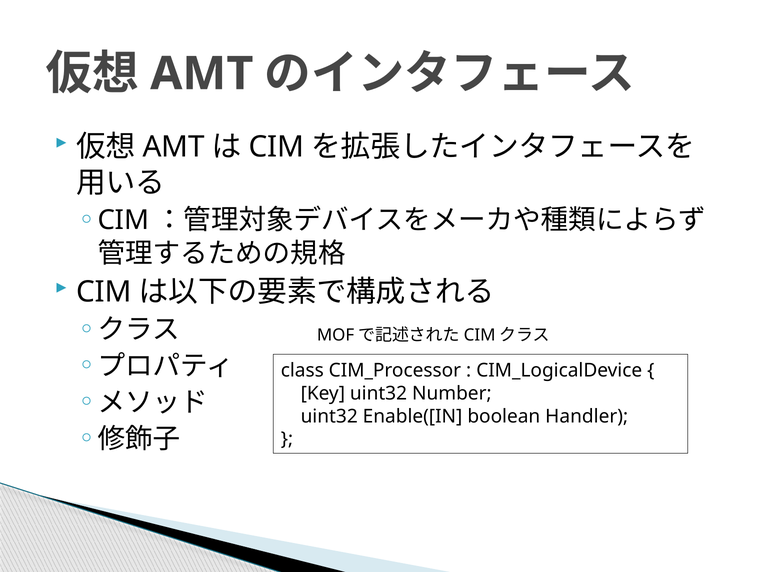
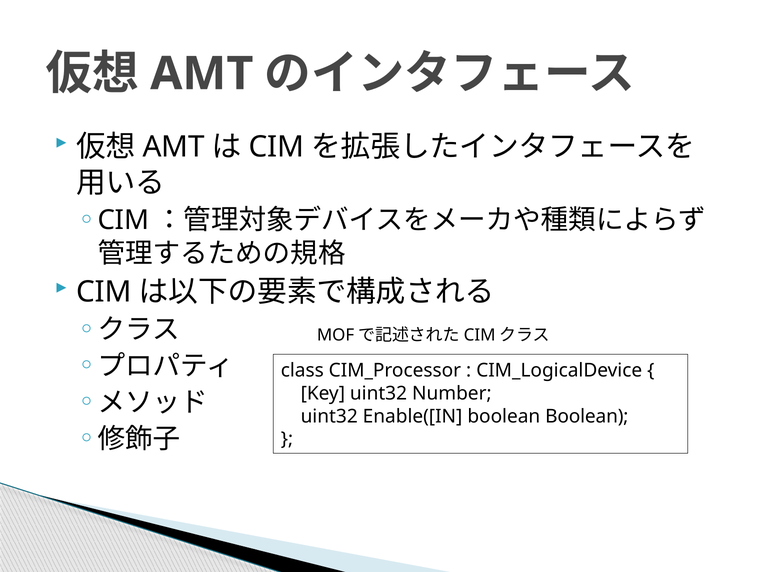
boolean Handler: Handler -> Boolean
